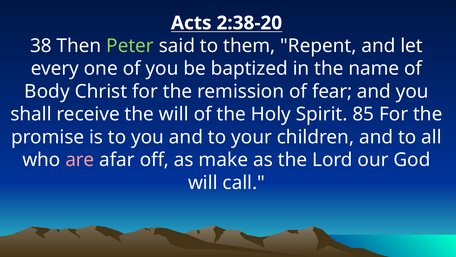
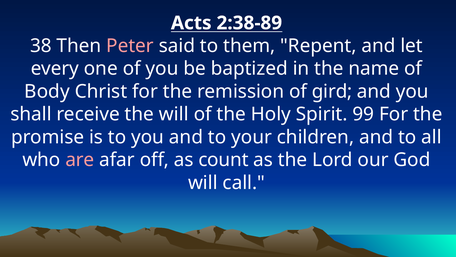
2:38-20: 2:38-20 -> 2:38-89
Peter colour: light green -> pink
fear: fear -> gird
85: 85 -> 99
make: make -> count
